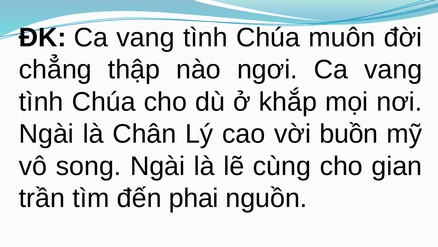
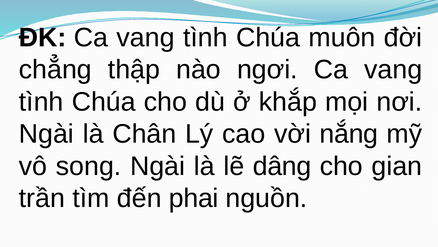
buồn: buồn -> nắng
cùng: cùng -> dâng
